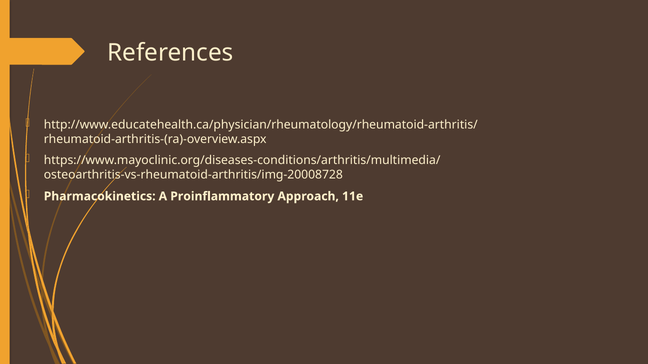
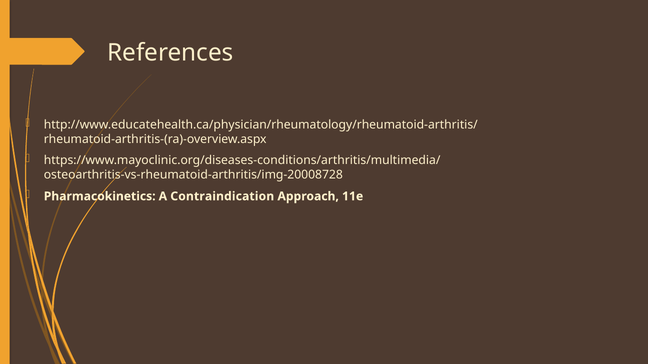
Proinflammatory: Proinflammatory -> Contraindication
